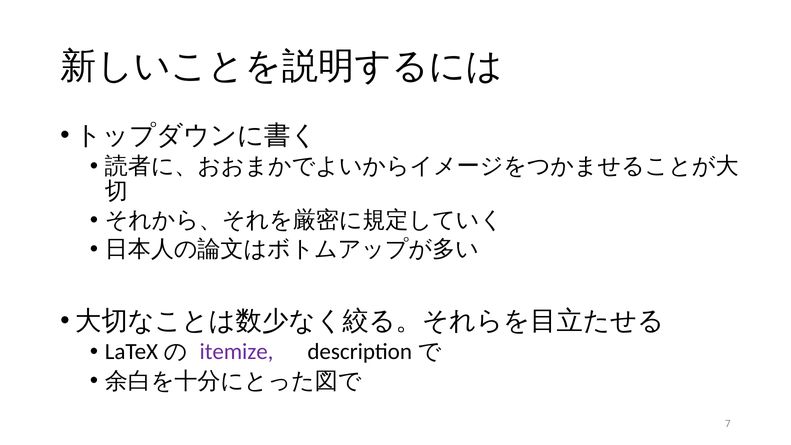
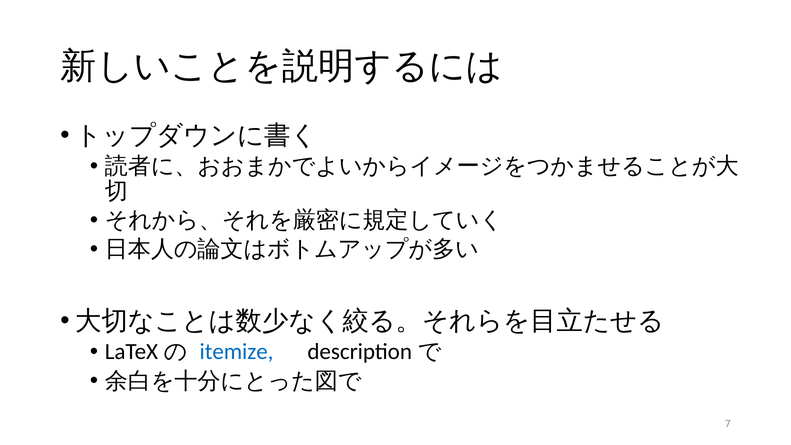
itemize colour: purple -> blue
